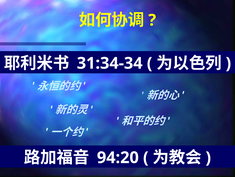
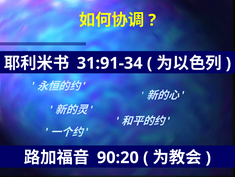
31:34-34: 31:34-34 -> 31:91-34
94:20: 94:20 -> 90:20
